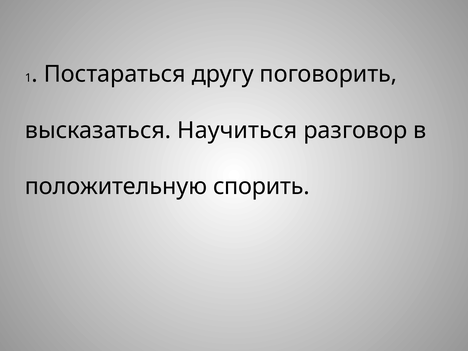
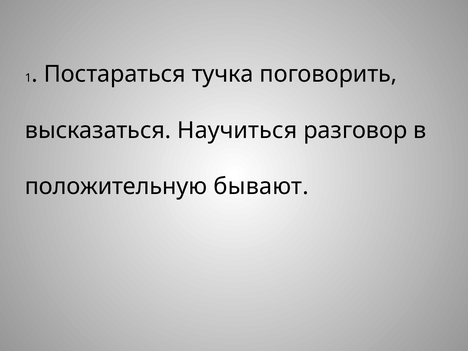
другу: другу -> тучка
спорить: спорить -> бывают
